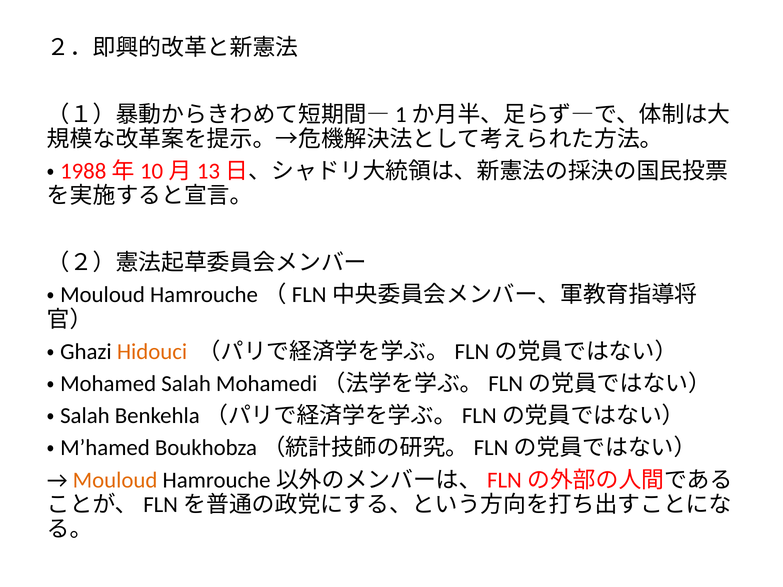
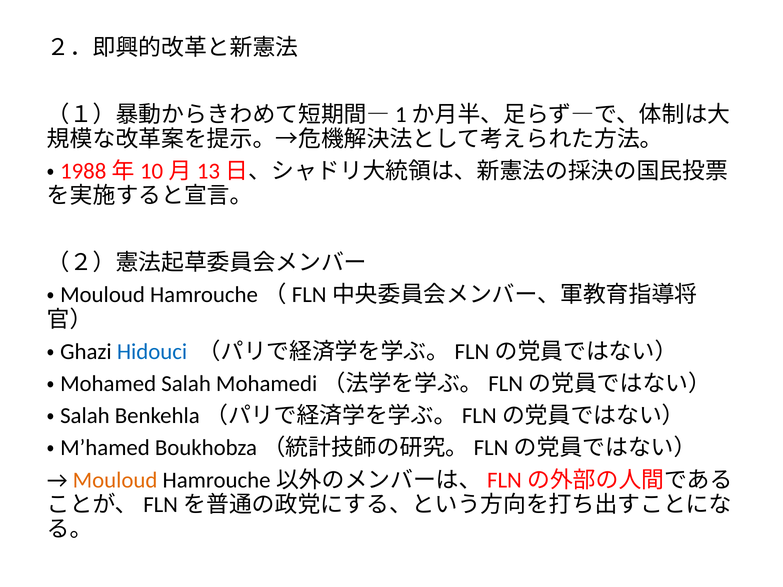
Hidouci colour: orange -> blue
